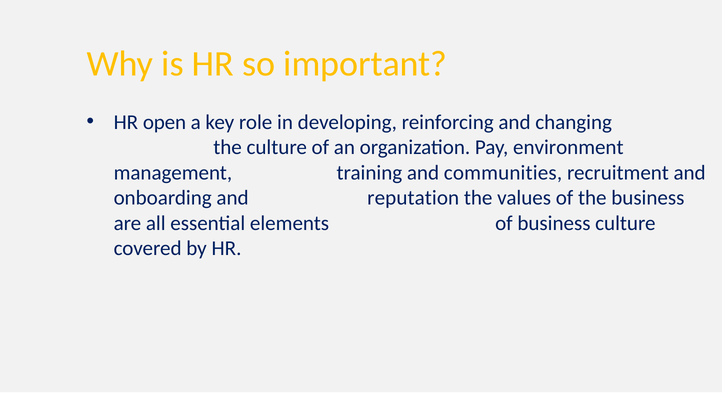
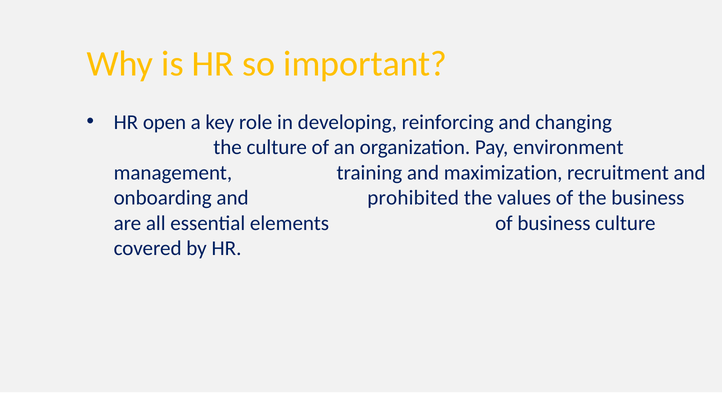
communities: communities -> maximization
reputation: reputation -> prohibited
